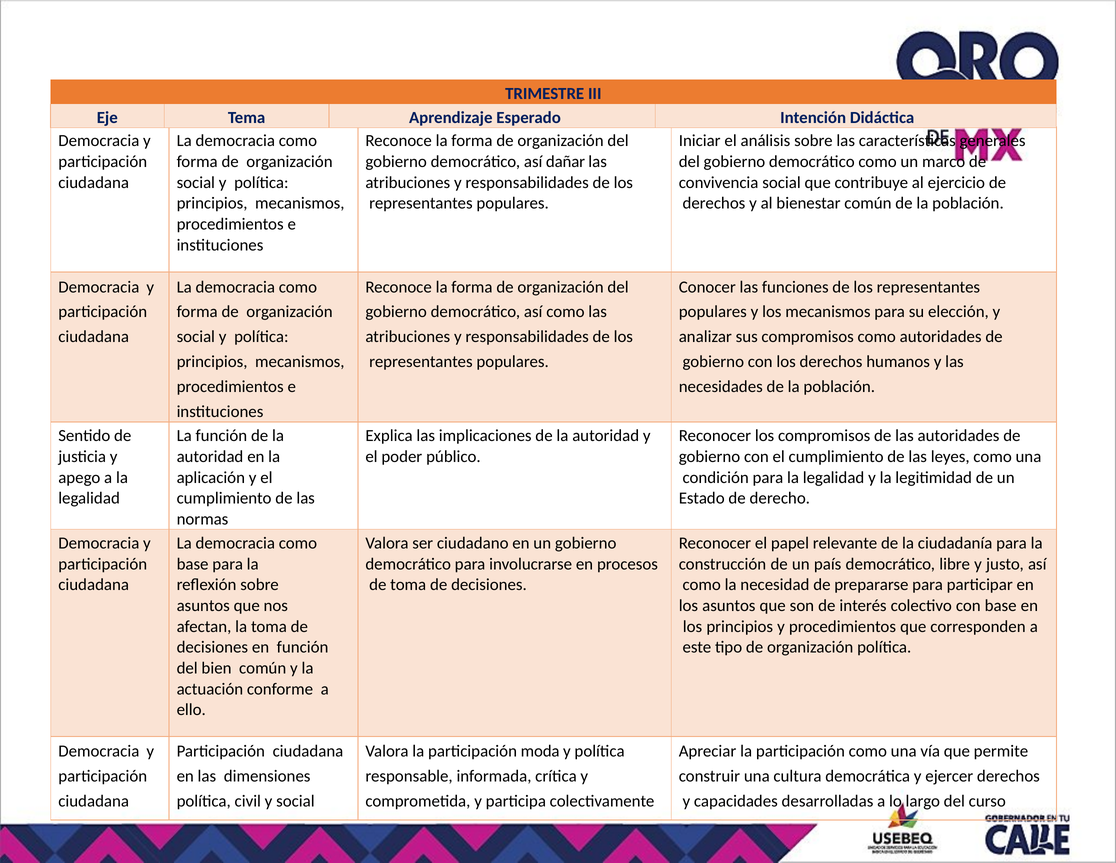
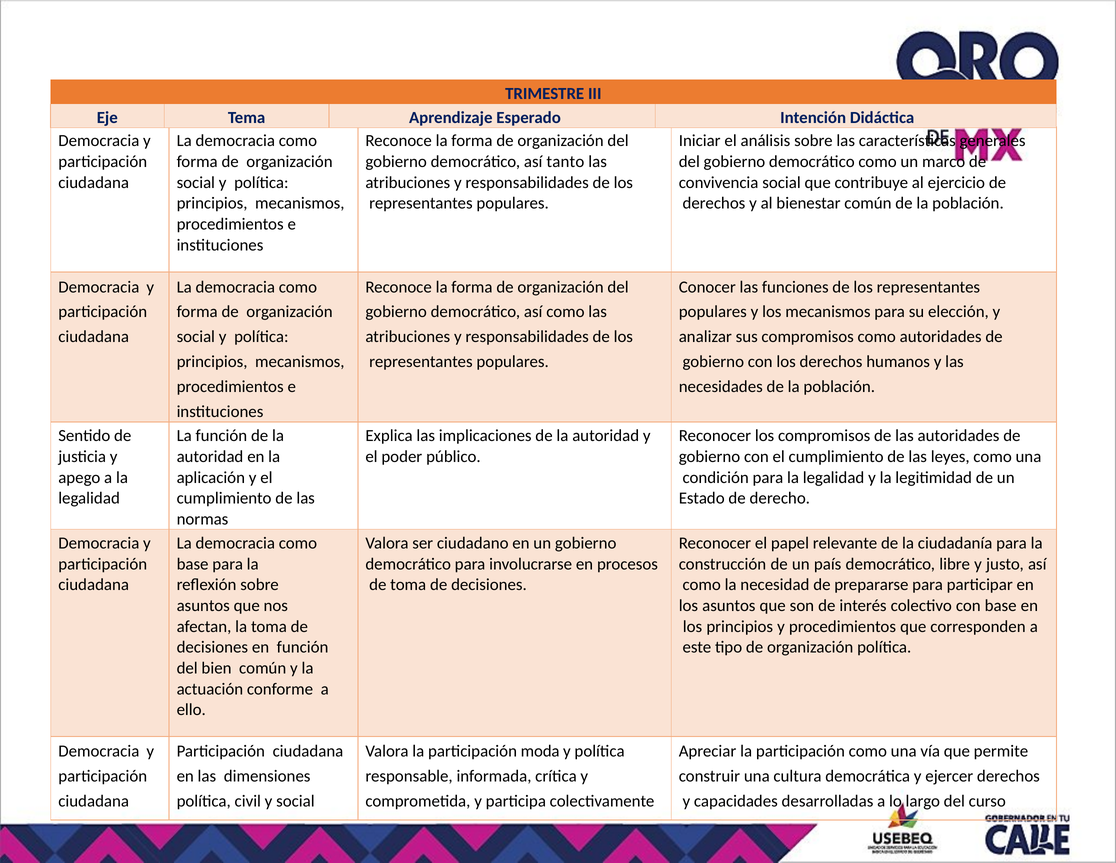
dañar: dañar -> tanto
